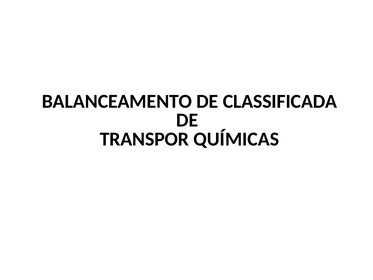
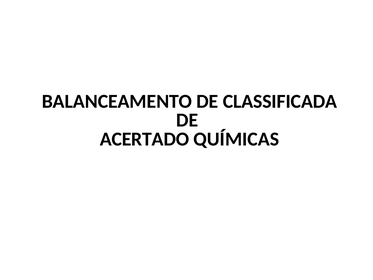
TRANSPOR: TRANSPOR -> ACERTADO
